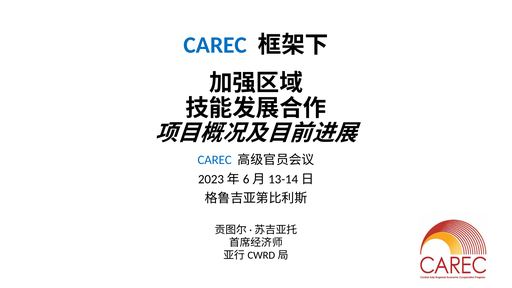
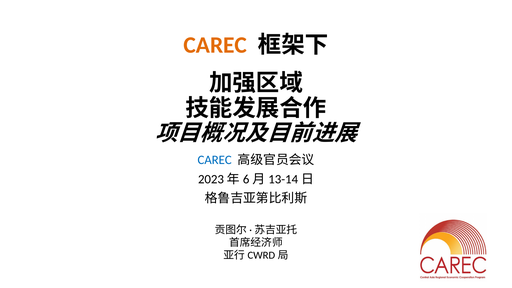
CAREC at (215, 45) colour: blue -> orange
